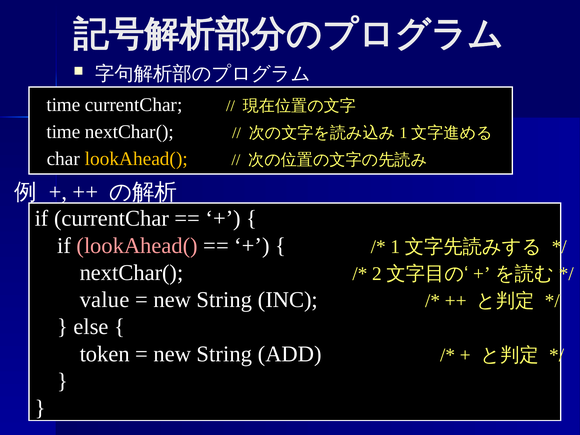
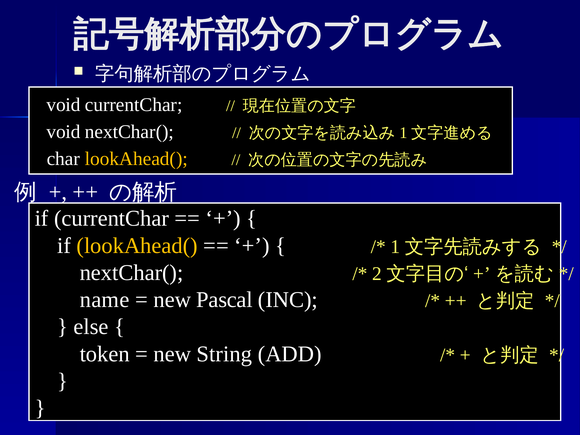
time at (63, 105): time -> void
time at (63, 132): time -> void
lookAhead( at (137, 246) colour: pink -> yellow
value: value -> name
String at (224, 300): String -> Pascal
